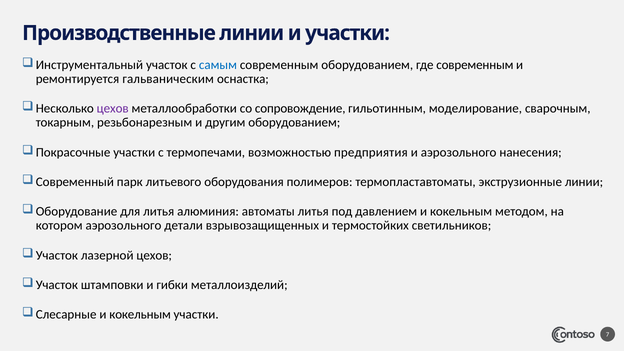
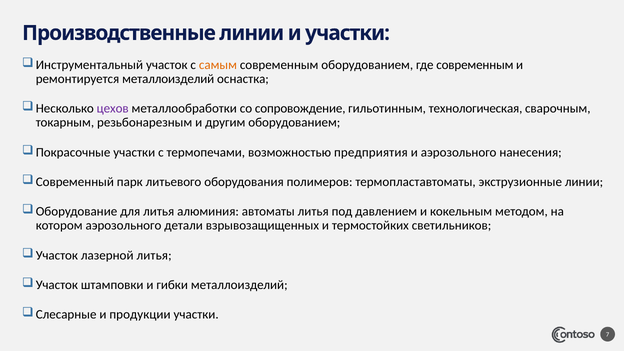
самым colour: blue -> orange
ремонтируется гальваническим: гальваническим -> металлоизделий
моделирование: моделирование -> технологическая
лазерной цехов: цехов -> литья
Слесарные и кокельным: кокельным -> продукции
